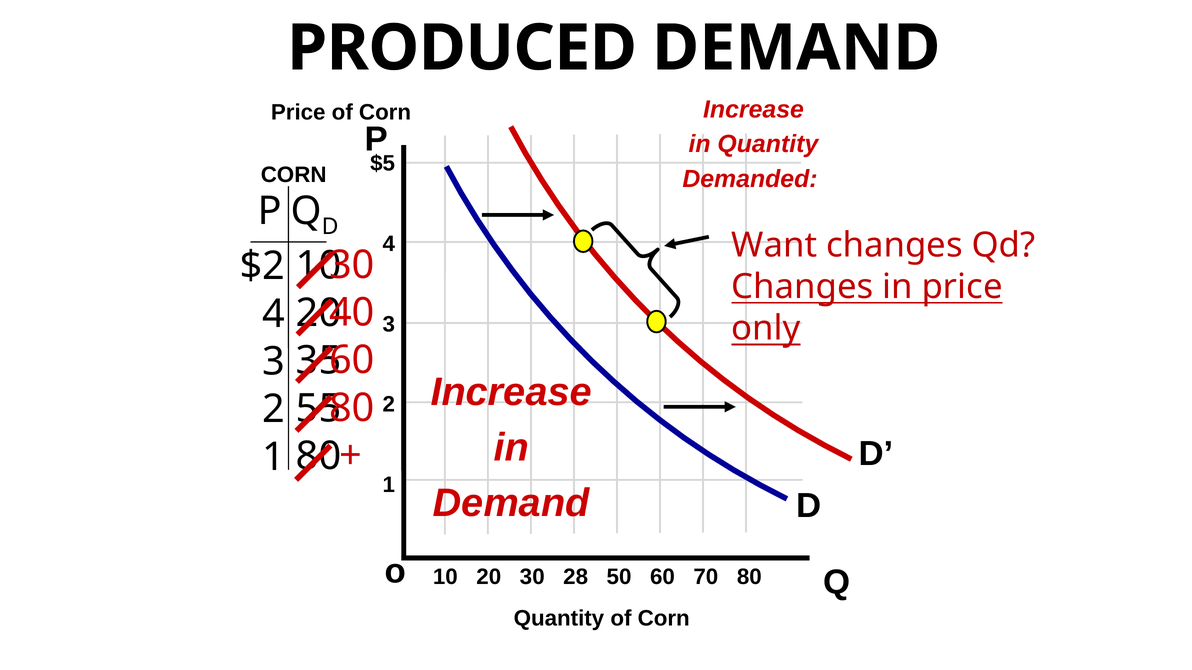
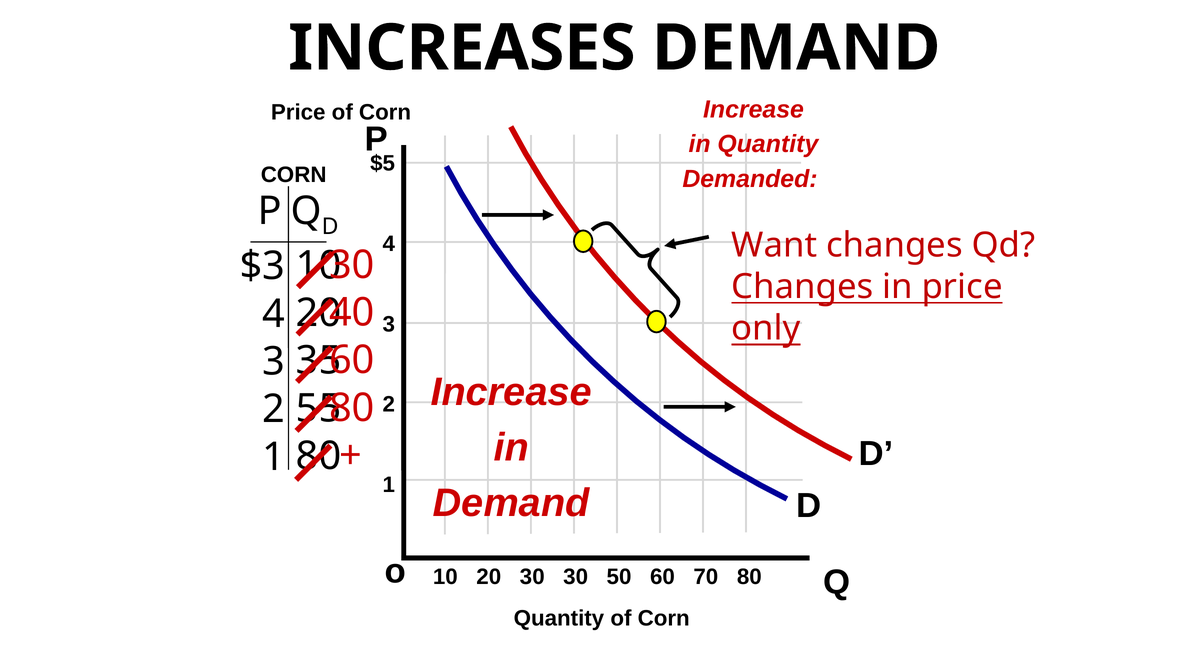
PRODUCED: PRODUCED -> INCREASES
$2: $2 -> $3
30 28: 28 -> 30
